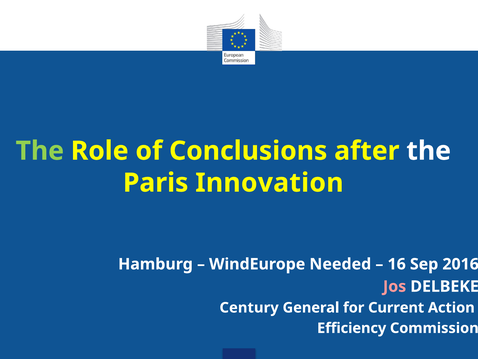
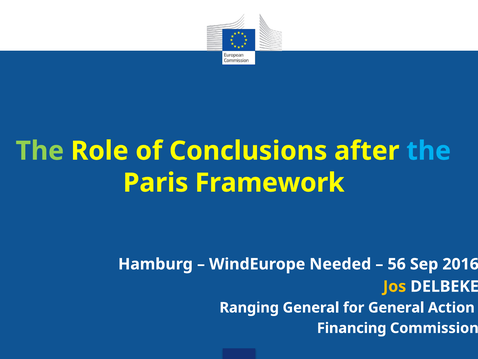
the at (429, 151) colour: white -> light blue
Innovation: Innovation -> Framework
16: 16 -> 56
Jos colour: pink -> yellow
Century: Century -> Ranging
for Current: Current -> General
Efficiency: Efficiency -> Financing
